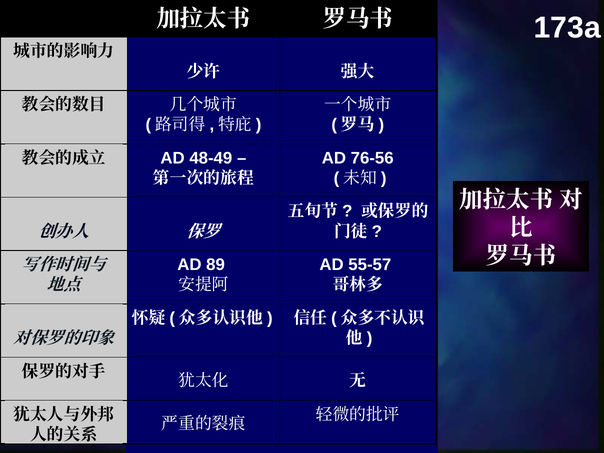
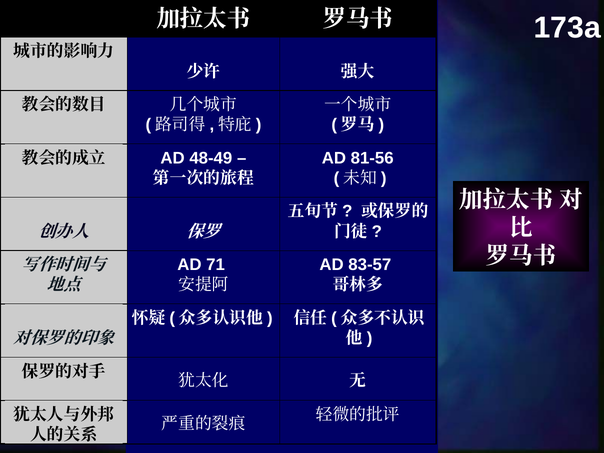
76-56: 76-56 -> 81-56
89: 89 -> 71
55-57: 55-57 -> 83-57
